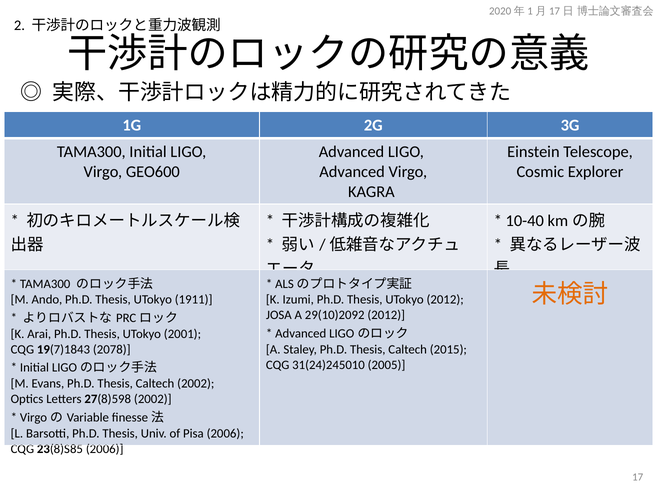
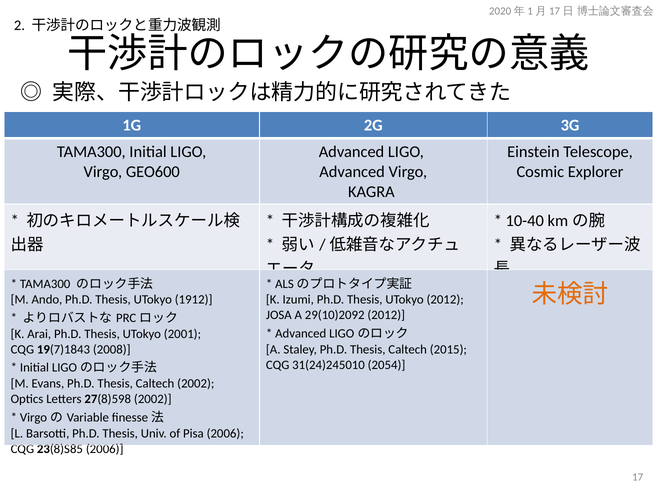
1911: 1911 -> 1912
2078: 2078 -> 2008
2005: 2005 -> 2054
